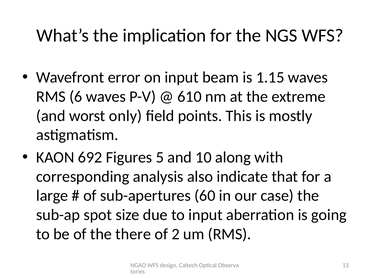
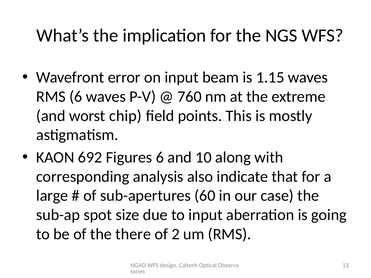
610: 610 -> 760
only: only -> chip
Figures 5: 5 -> 6
